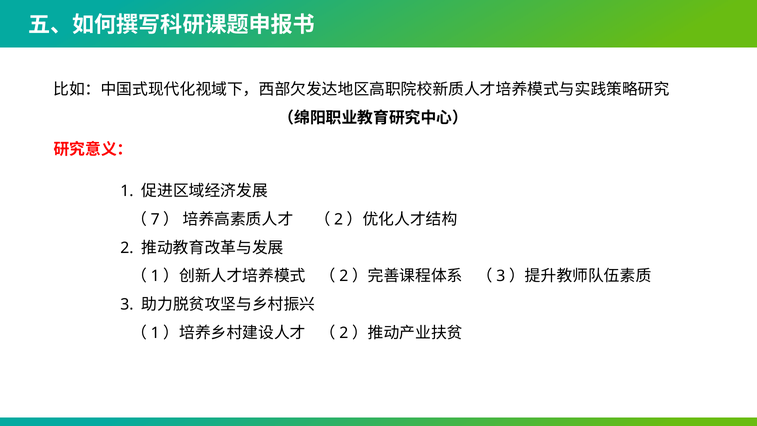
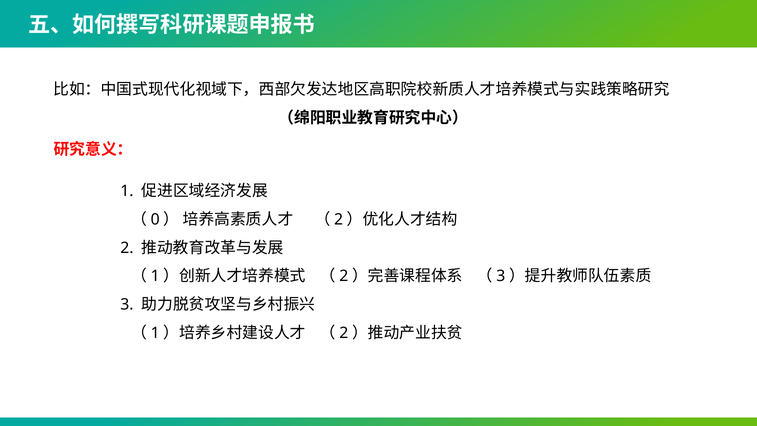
7: 7 -> 0
